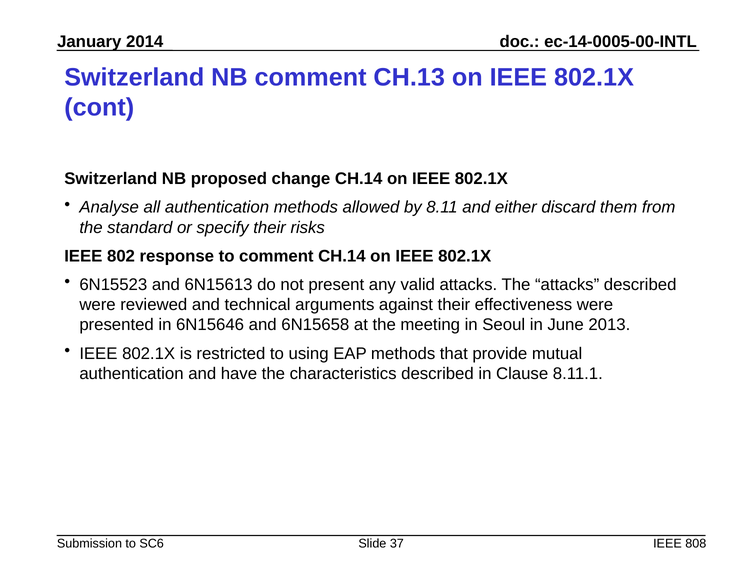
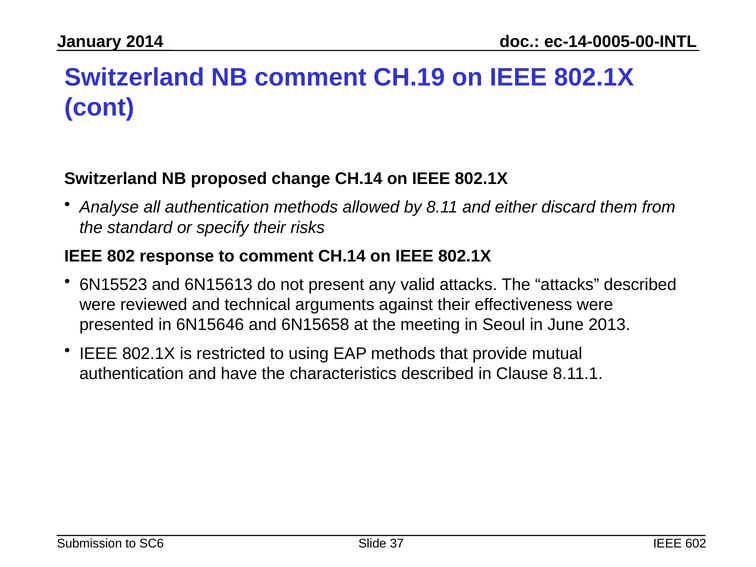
CH.13: CH.13 -> CH.19
808: 808 -> 602
